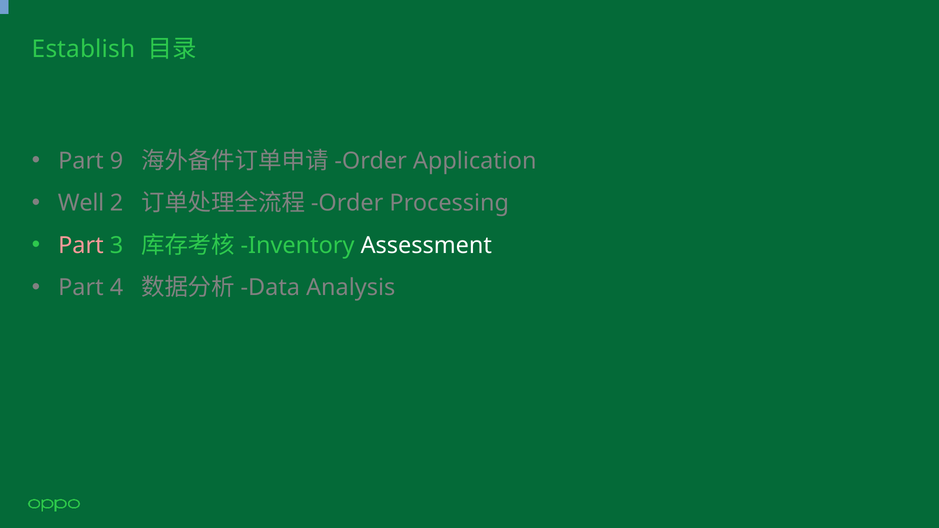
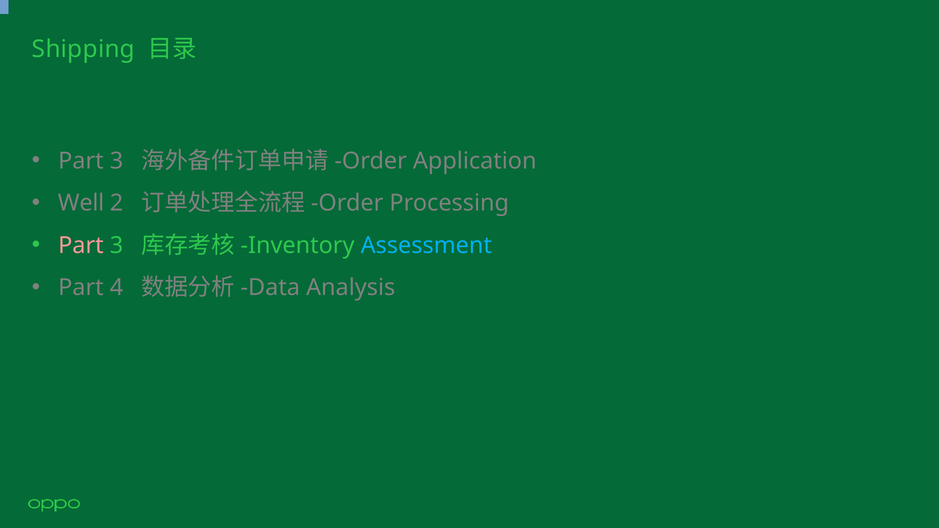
Establish: Establish -> Shipping
9 at (116, 161): 9 -> 3
Assessment colour: white -> light blue
